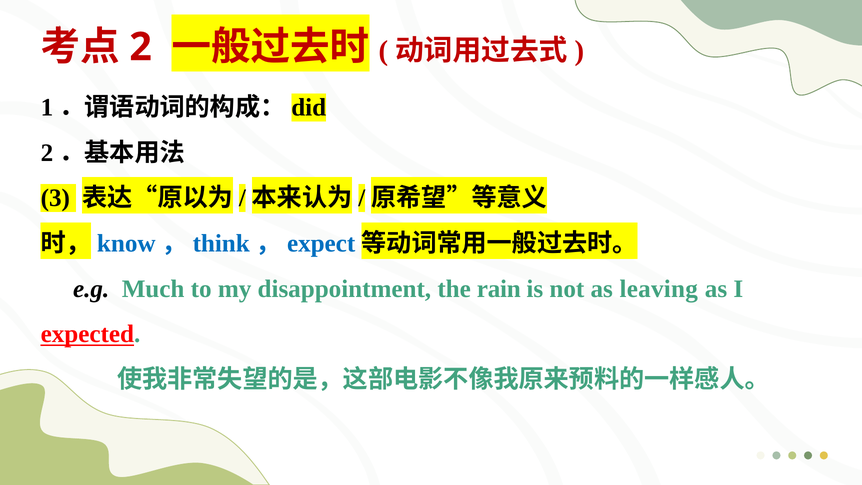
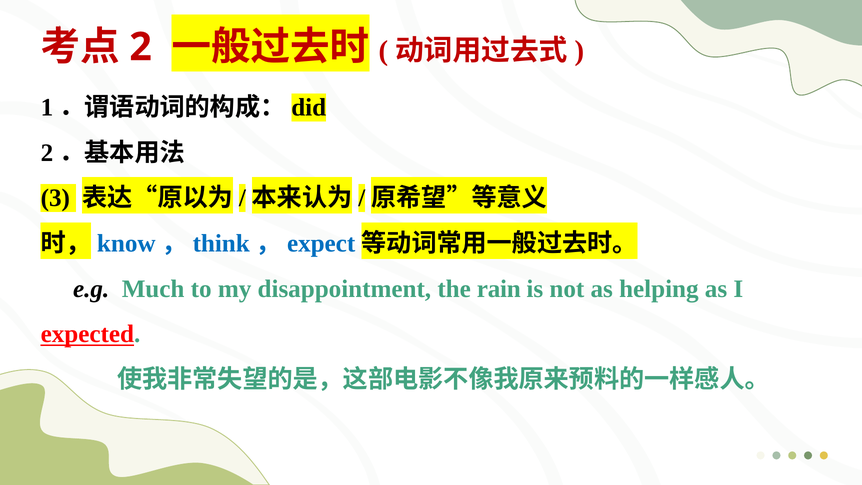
leaving: leaving -> helping
